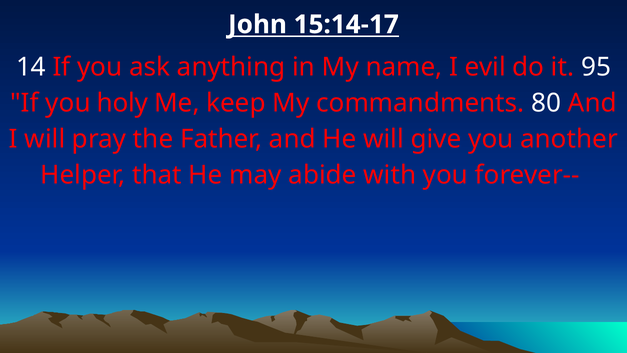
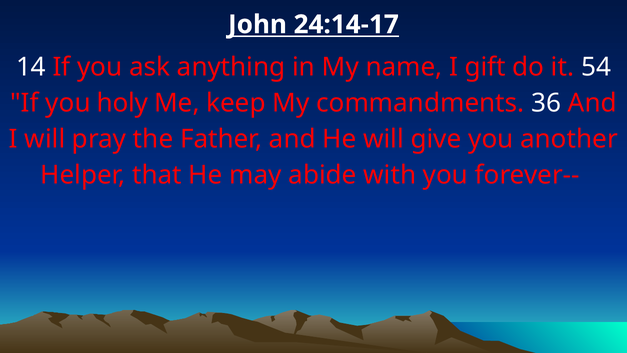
15:14-17: 15:14-17 -> 24:14-17
evil: evil -> gift
95: 95 -> 54
80: 80 -> 36
